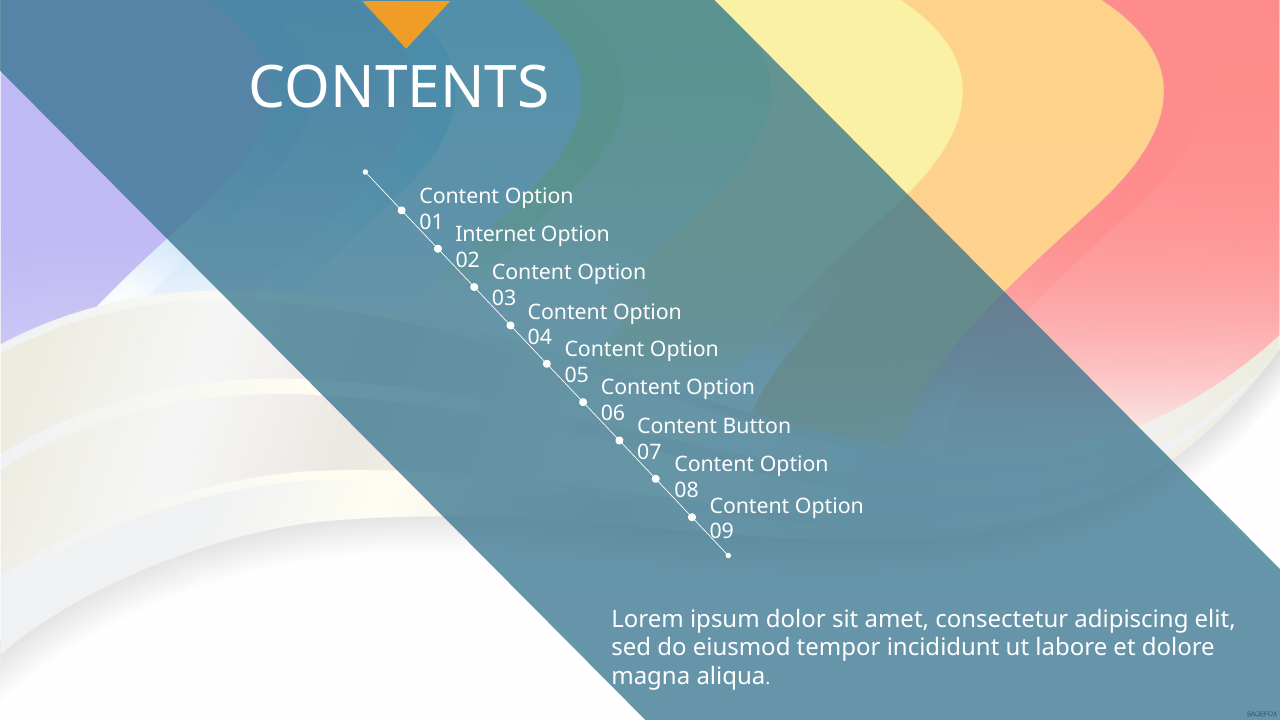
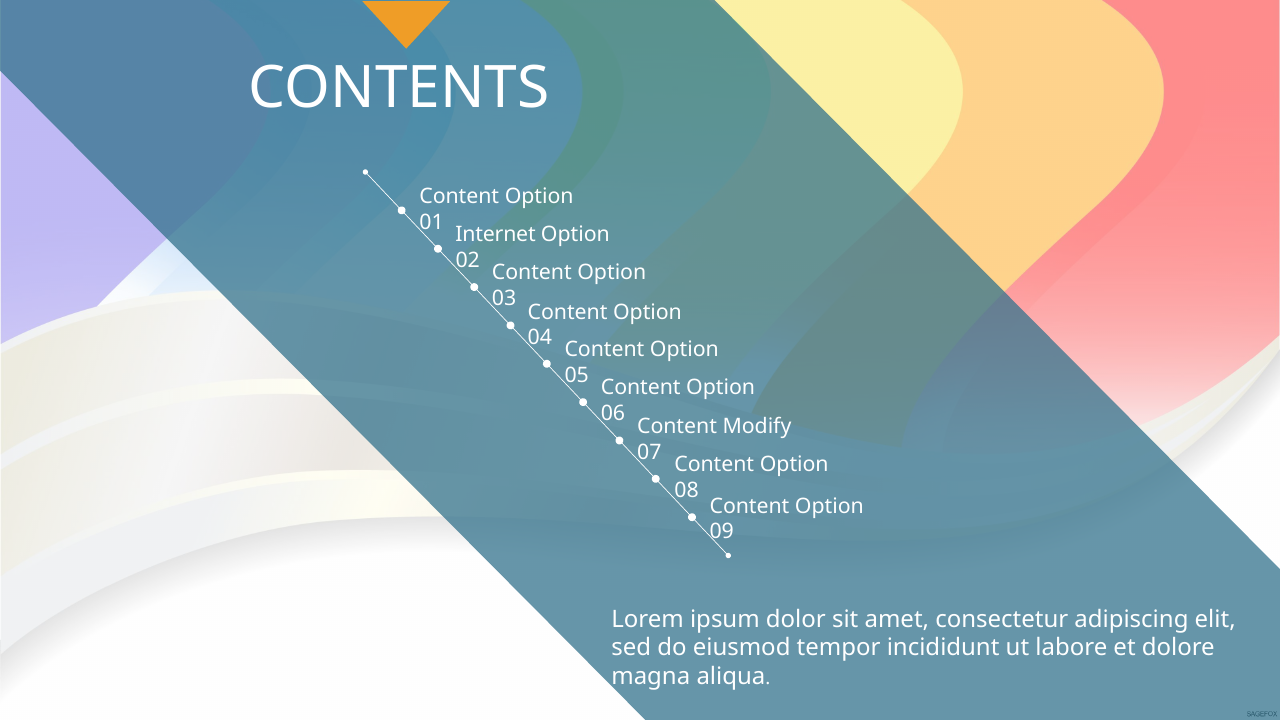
Button: Button -> Modify
